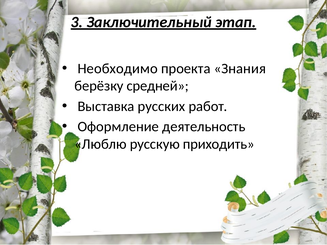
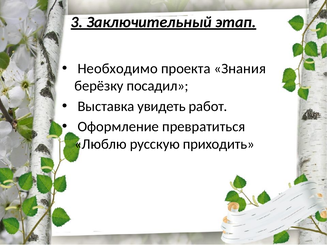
средней: средней -> посадил
русских: русских -> увидеть
деятельность: деятельность -> превратиться
